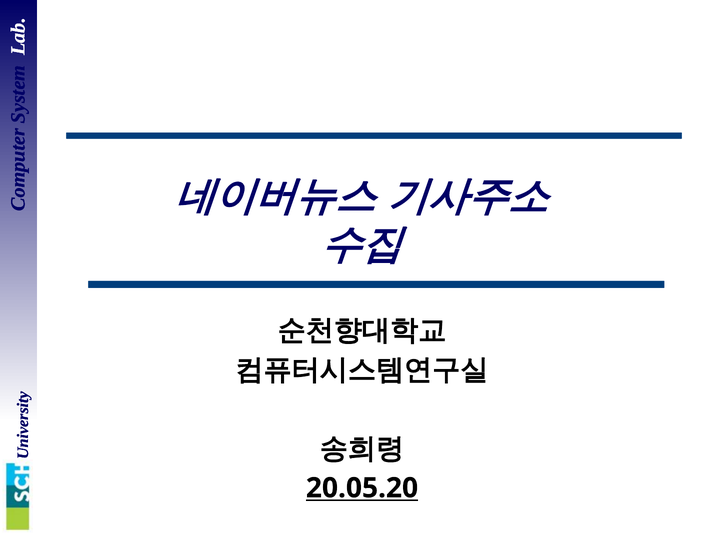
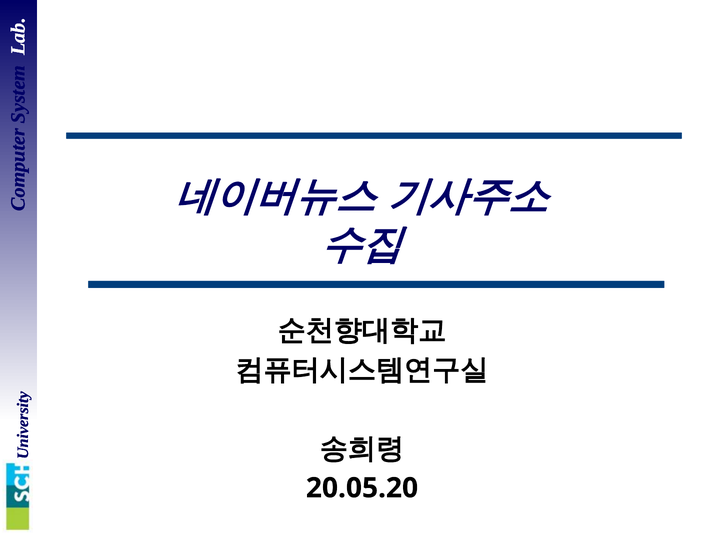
20.05.20 underline: present -> none
